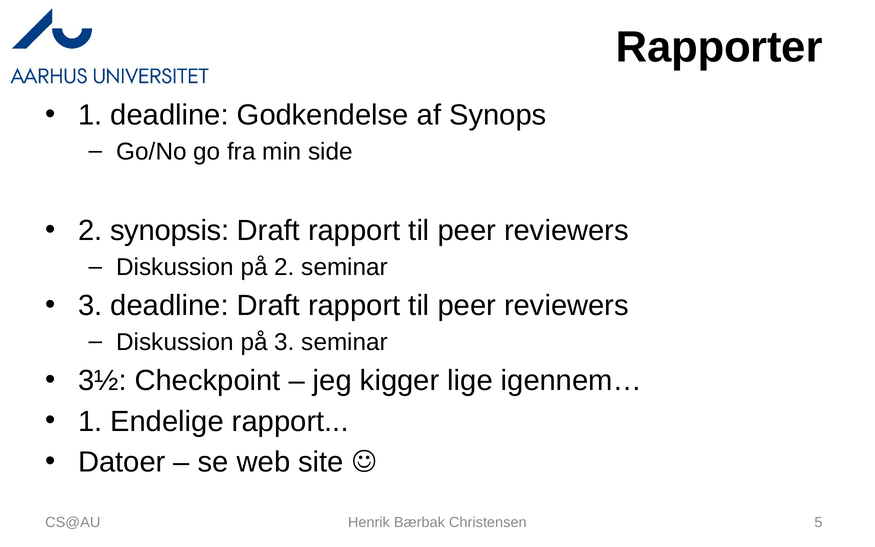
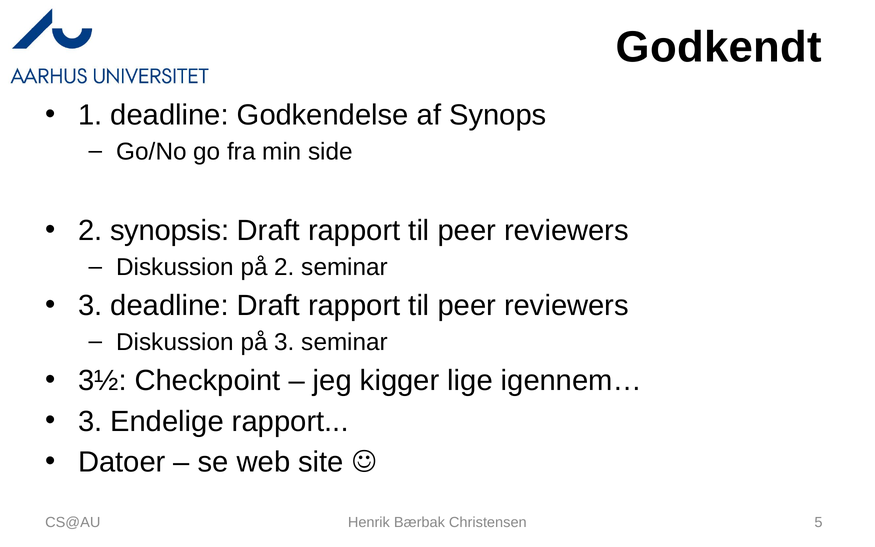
Rapporter: Rapporter -> Godkendt
1 at (90, 421): 1 -> 3
